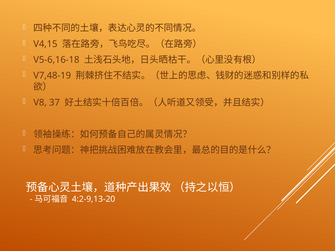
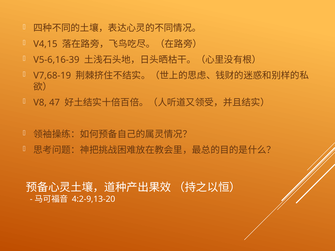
V5-6,16-18: V5-6,16-18 -> V5-6,16-39
V7,48-19: V7,48-19 -> V7,68-19
37: 37 -> 47
